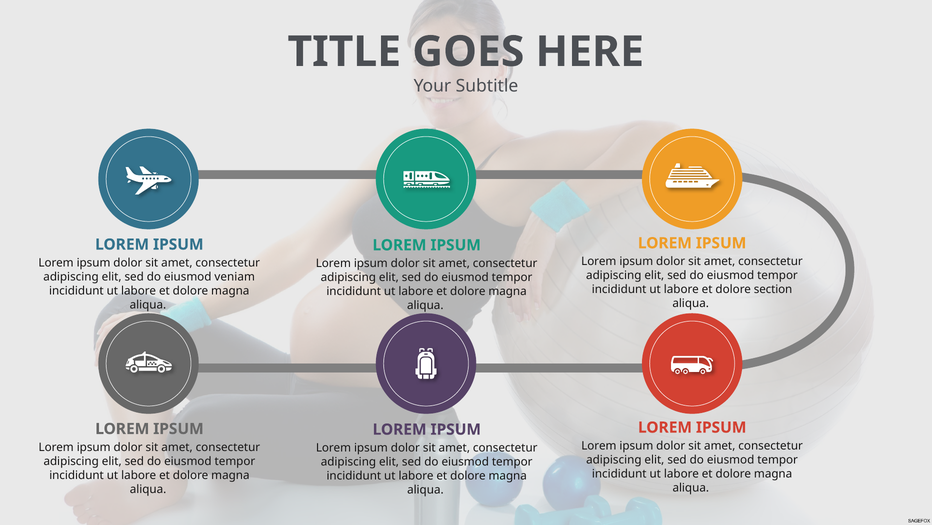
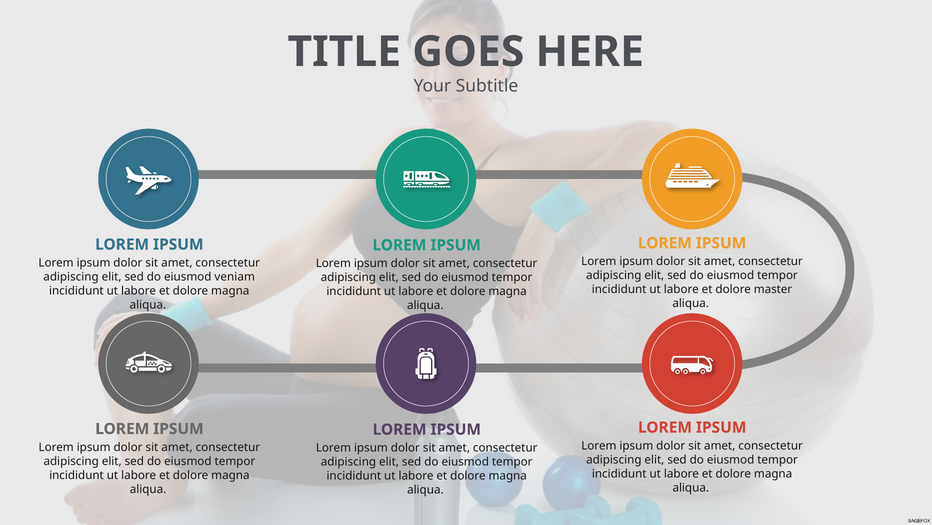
section: section -> master
